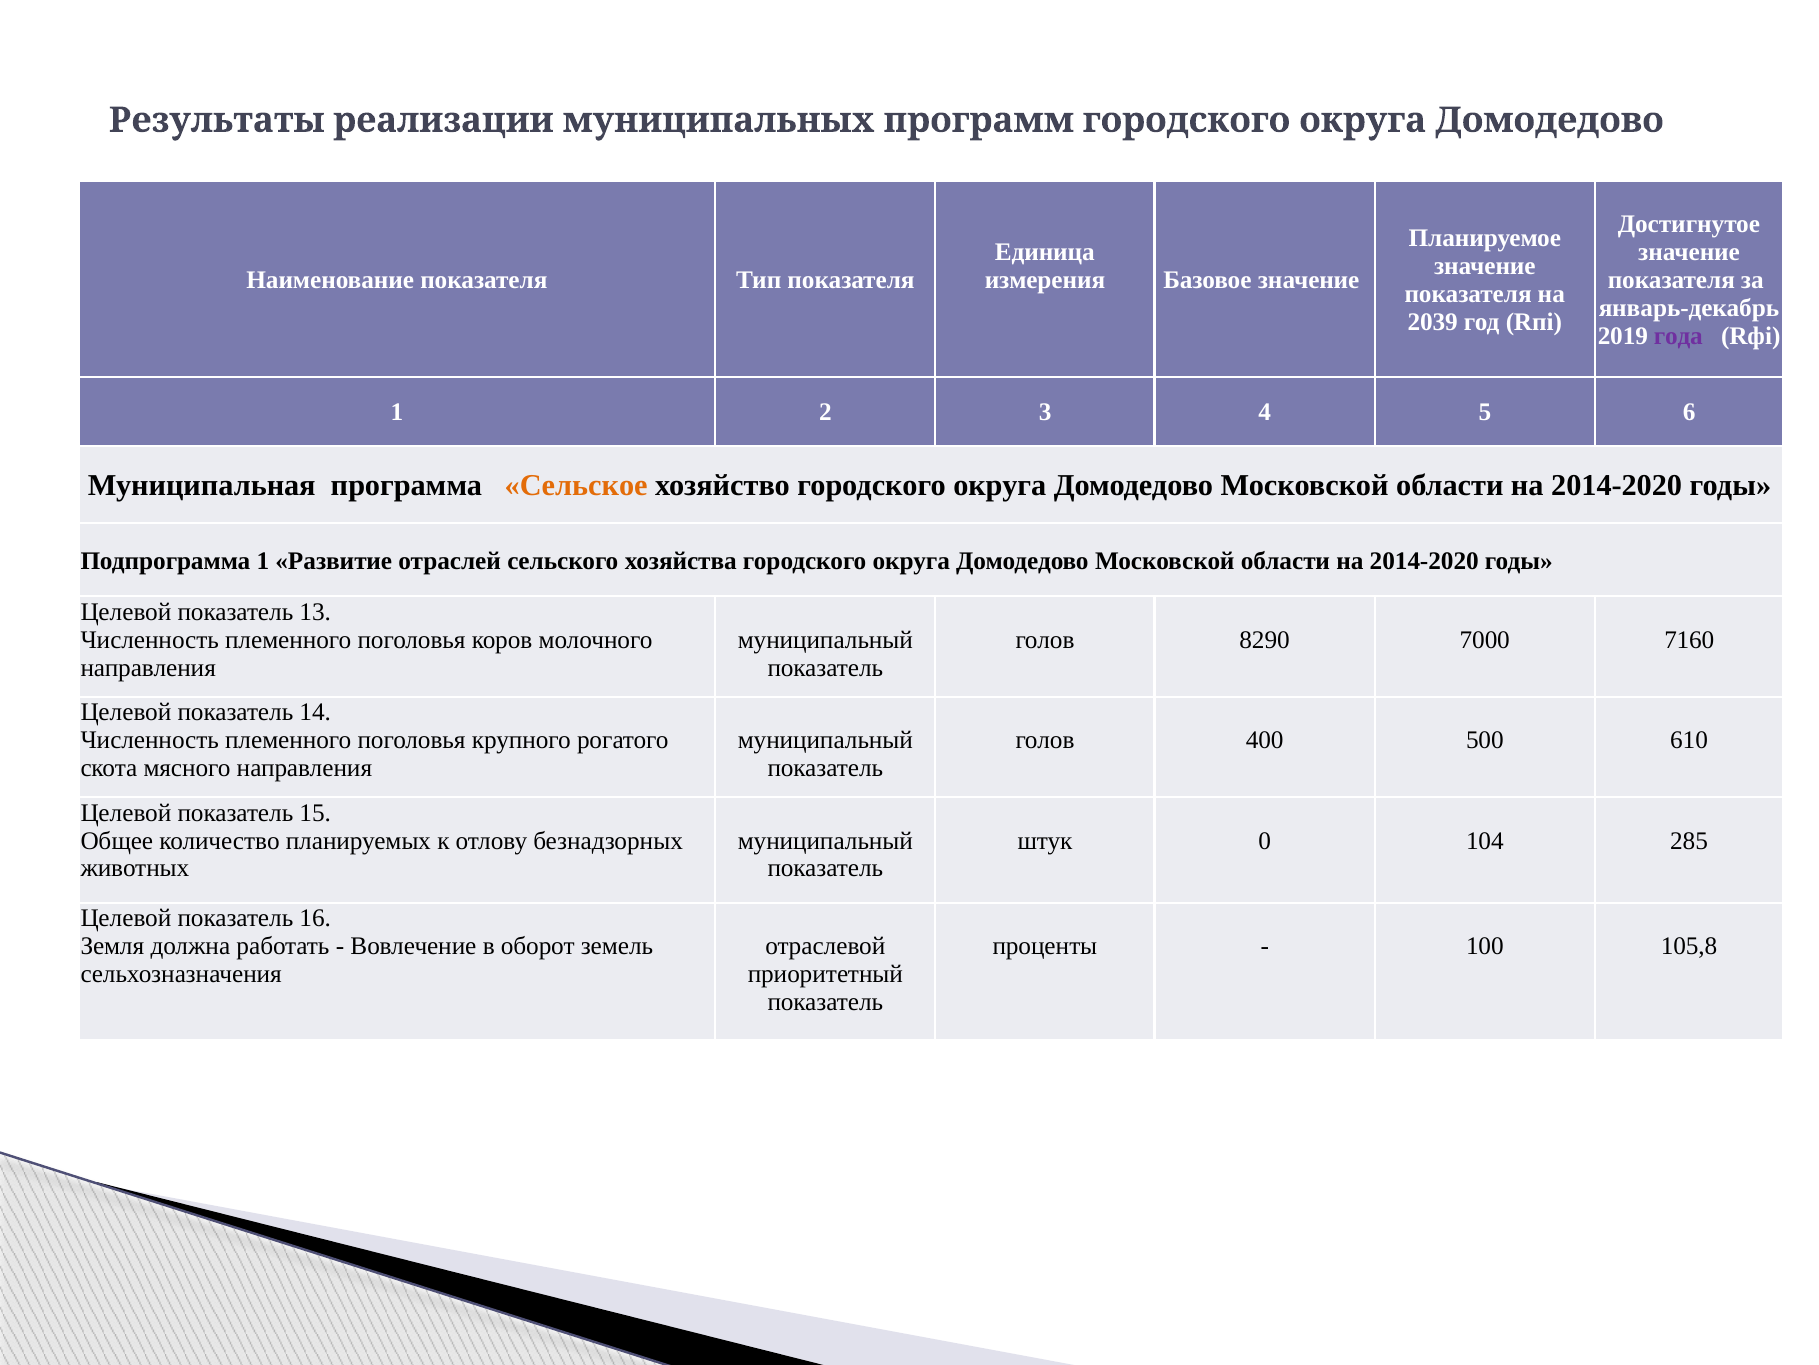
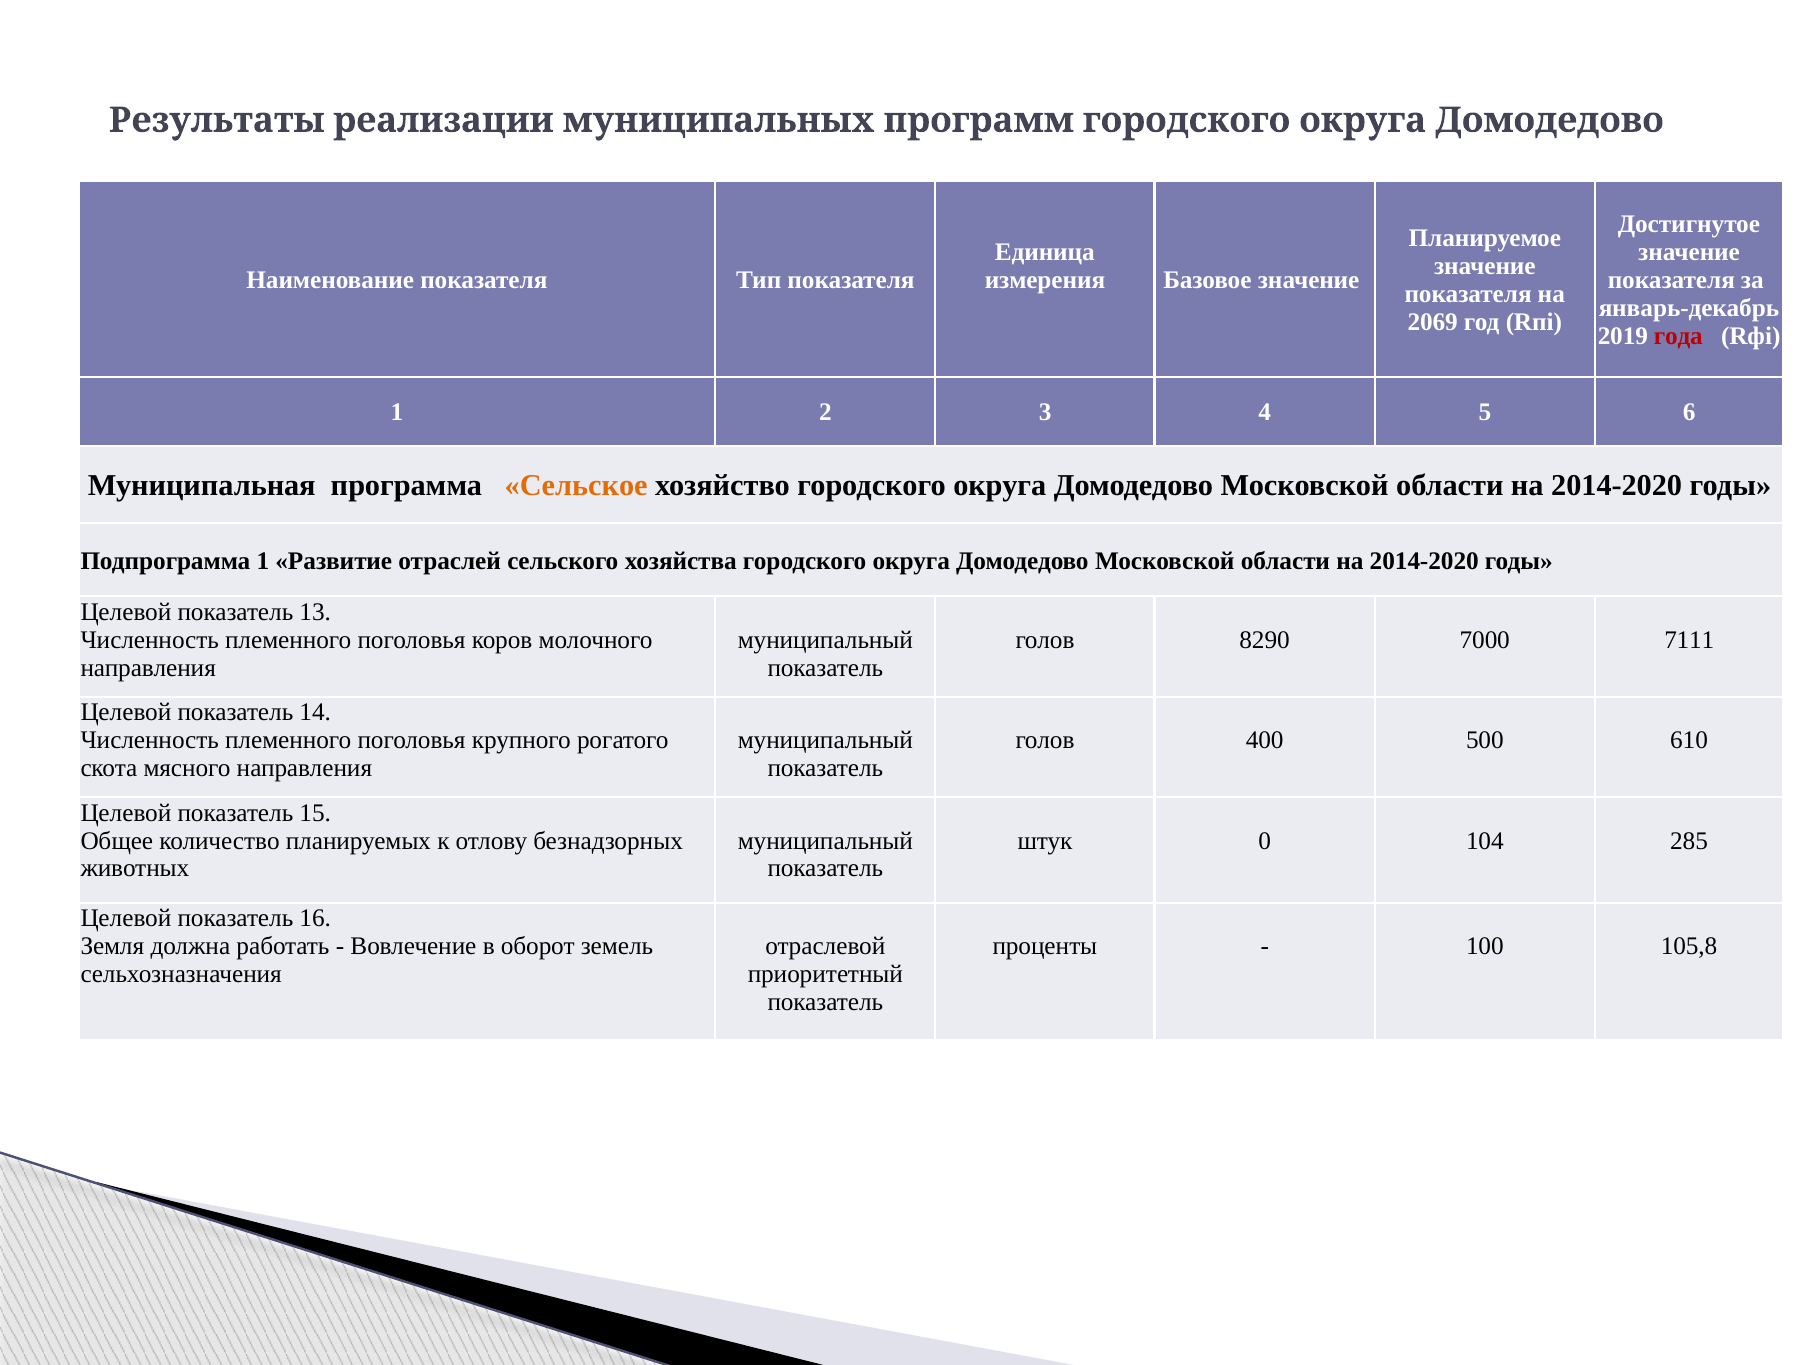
2039: 2039 -> 2069
года colour: purple -> red
7160: 7160 -> 7111
